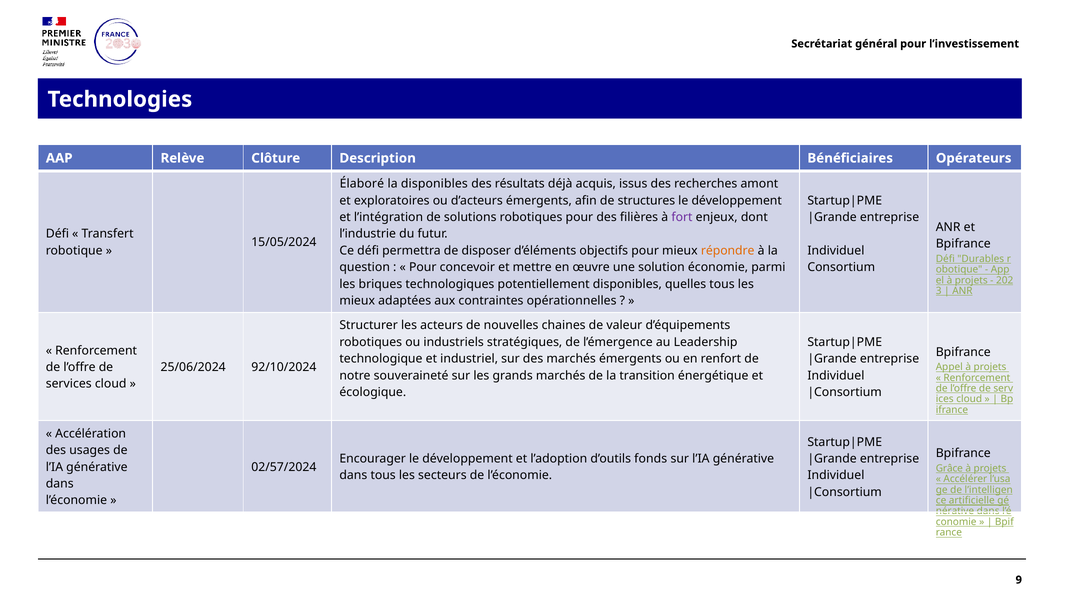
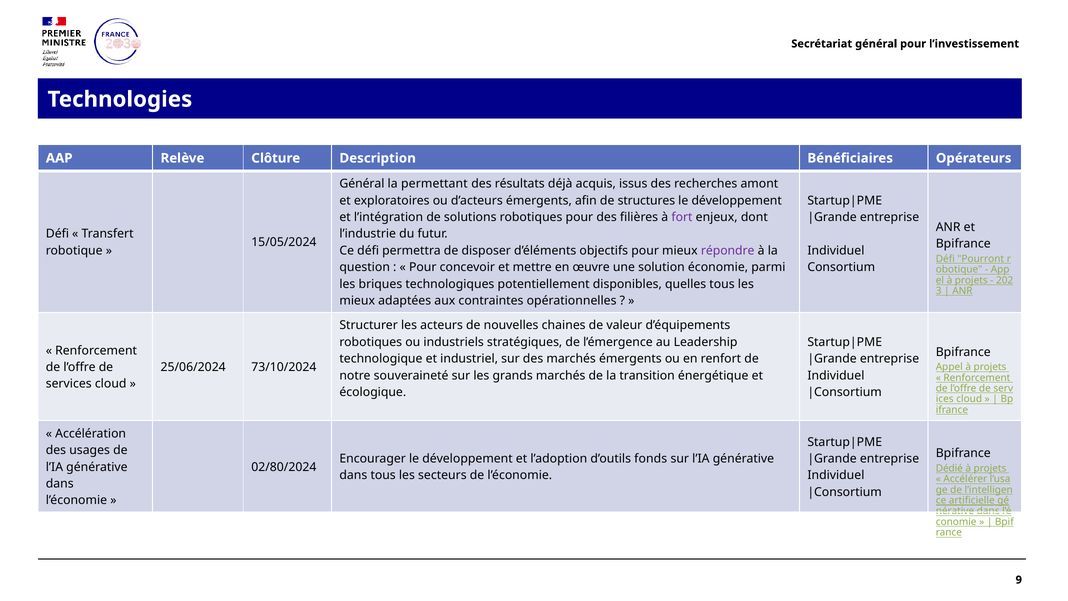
Élaboré at (362, 184): Élaboré -> Général
la disponibles: disponibles -> permettant
répondre colour: orange -> purple
Durables: Durables -> Pourront
92/10/2024: 92/10/2024 -> 73/10/2024
02/57/2024: 02/57/2024 -> 02/80/2024
Grâce: Grâce -> Dédié
